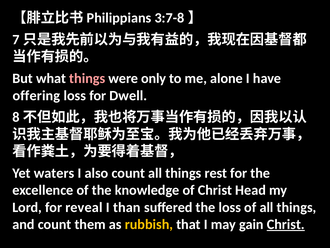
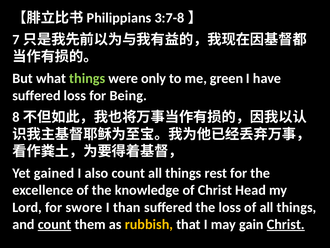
things at (87, 78) colour: pink -> light green
alone: alone -> green
offering at (36, 95): offering -> suffered
Dwell: Dwell -> Being
waters: waters -> gained
reveal: reveal -> swore
count at (55, 224) underline: none -> present
